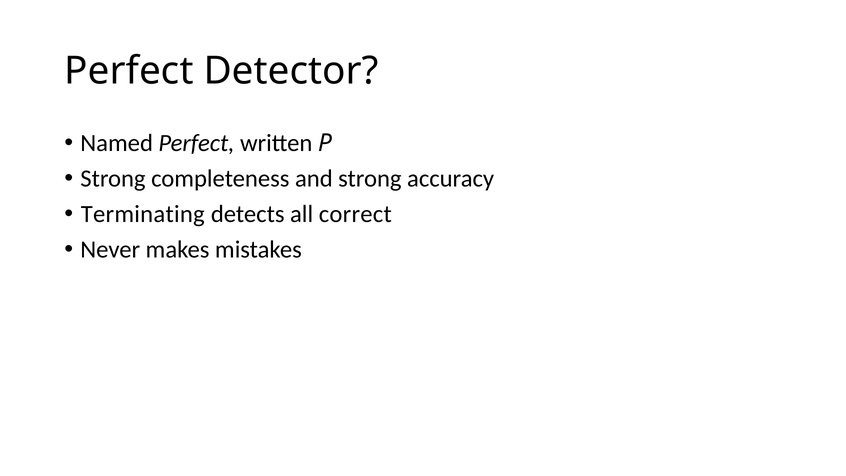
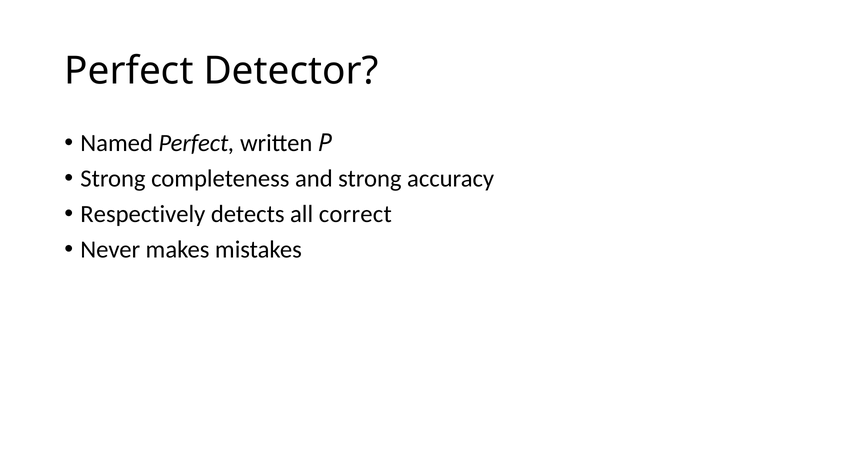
Terminating: Terminating -> Respectively
